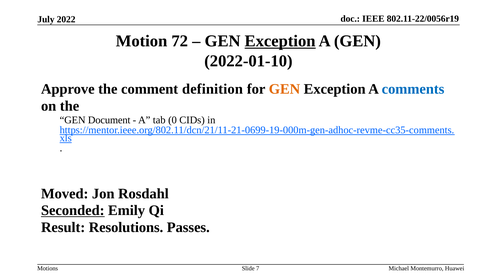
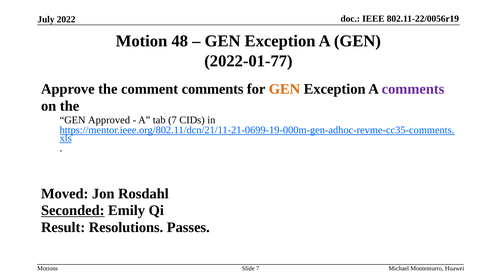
72: 72 -> 48
Exception at (280, 41) underline: present -> none
2022-01-10: 2022-01-10 -> 2022-01-77
comment definition: definition -> comments
comments at (413, 89) colour: blue -> purple
Document: Document -> Approved
tab 0: 0 -> 7
